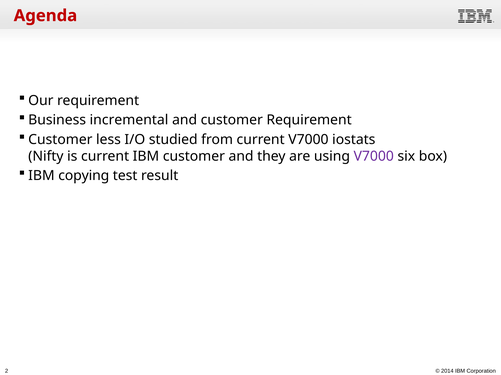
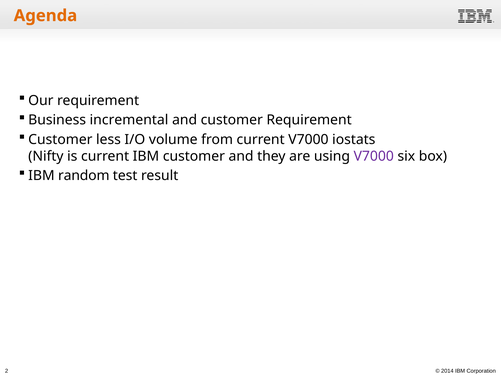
Agenda colour: red -> orange
studied: studied -> volume
copying: copying -> random
